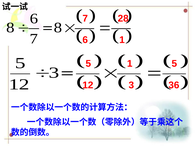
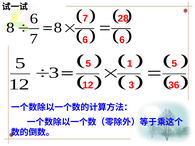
6 1: 1 -> 6
